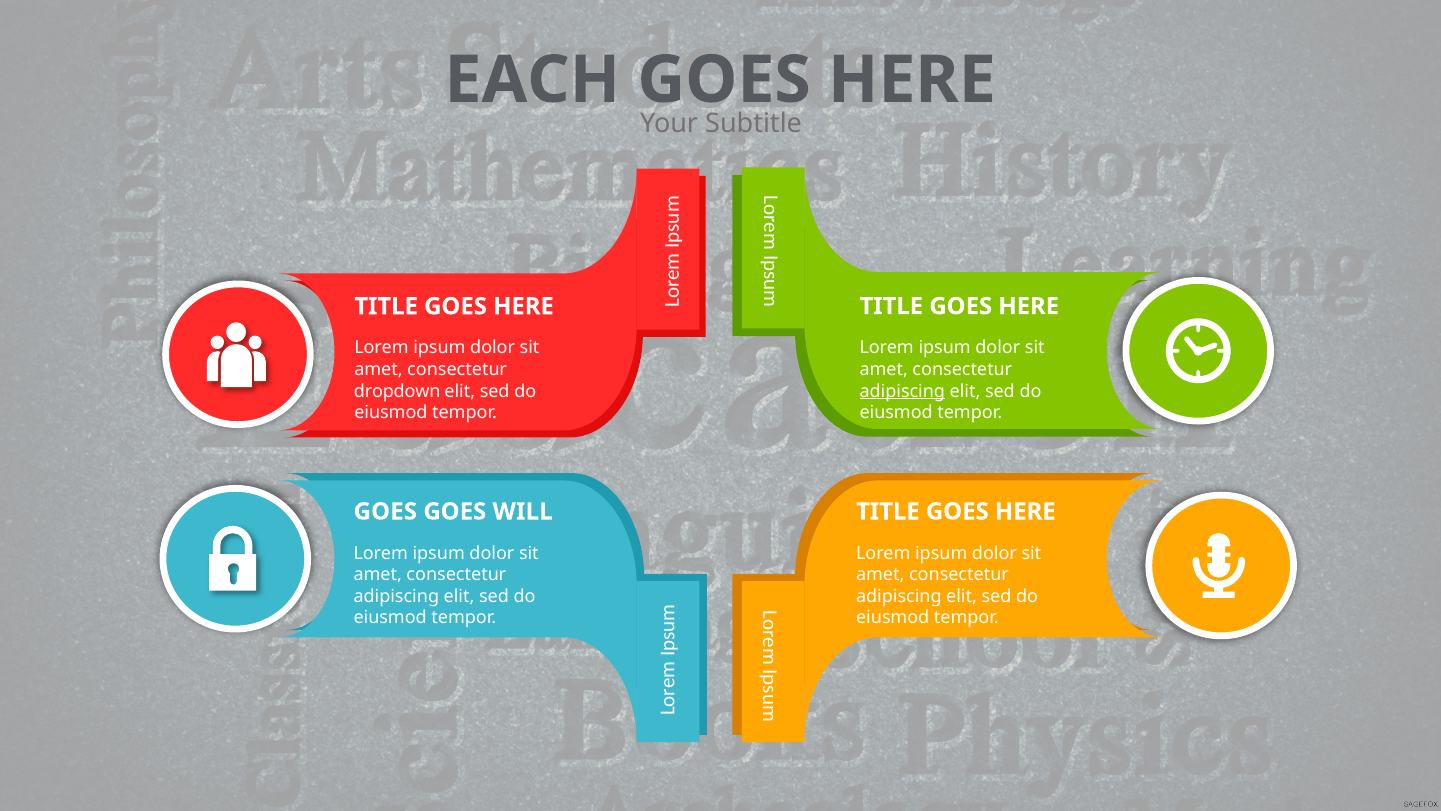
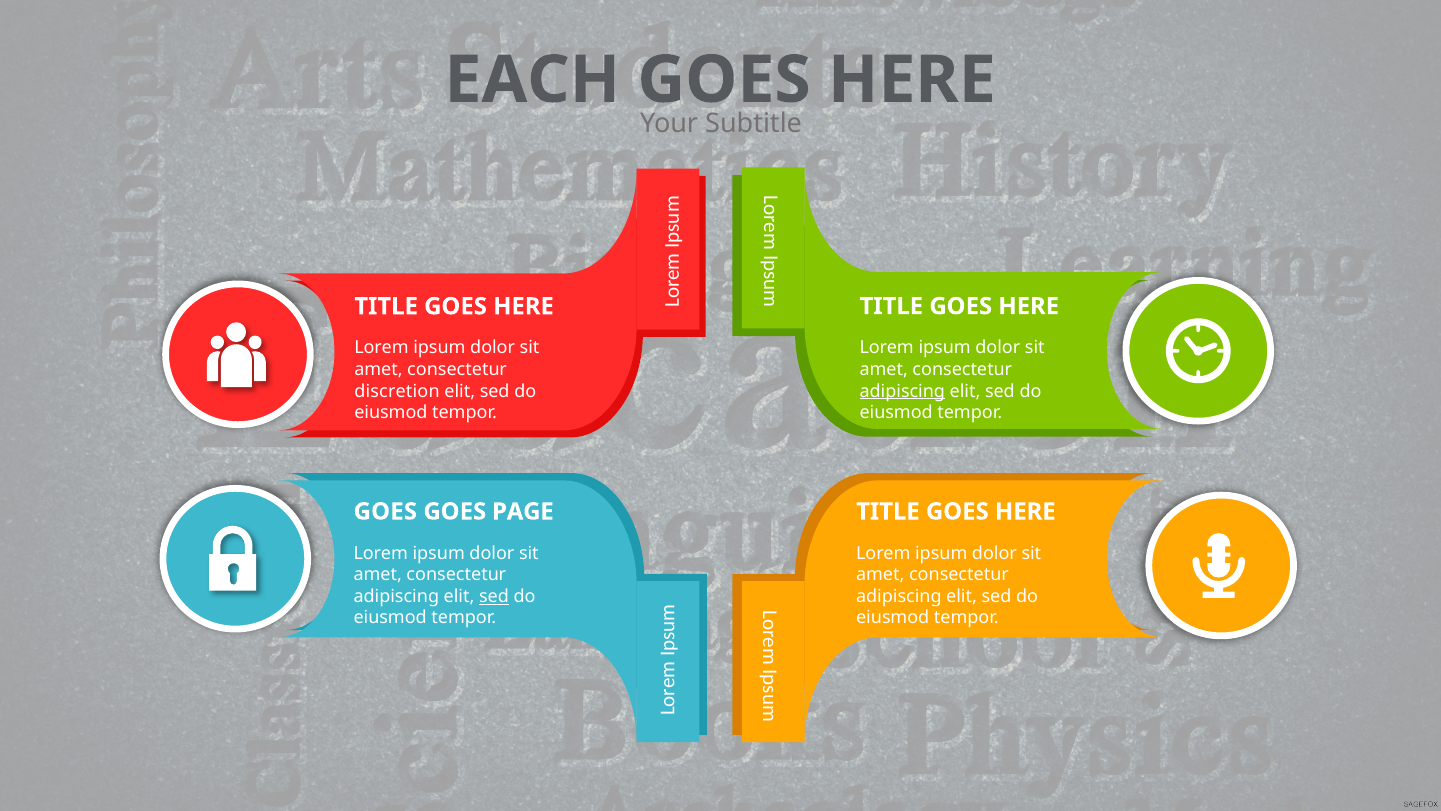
dropdown: dropdown -> discretion
WILL: WILL -> PAGE
sed at (494, 596) underline: none -> present
